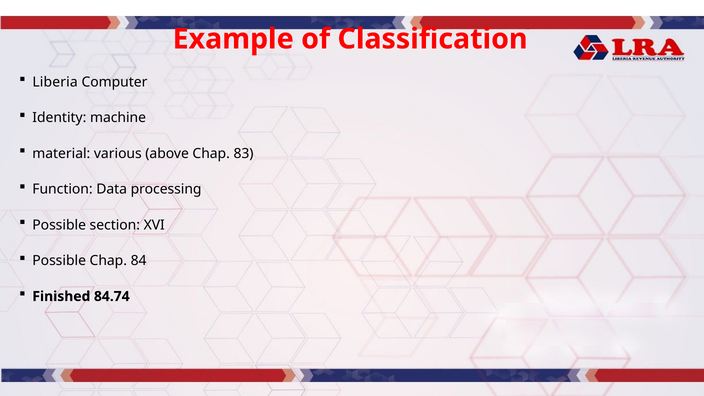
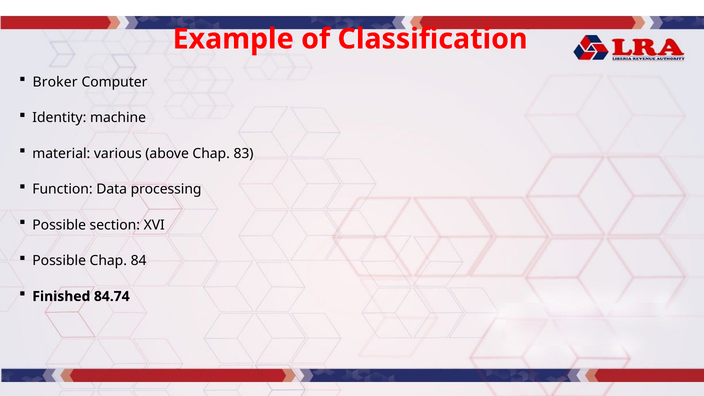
Liberia: Liberia -> Broker
